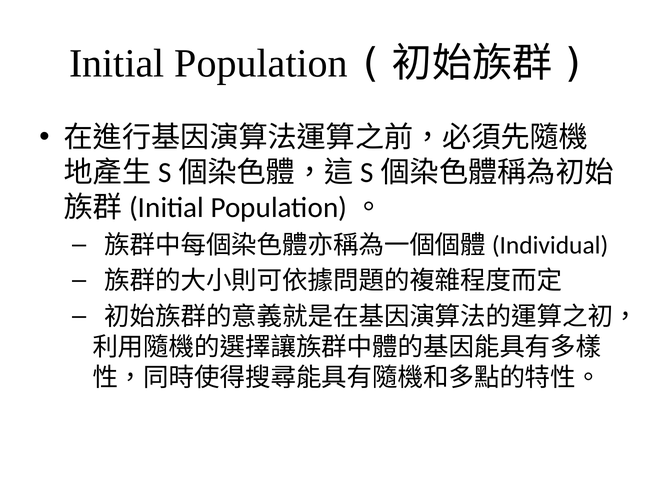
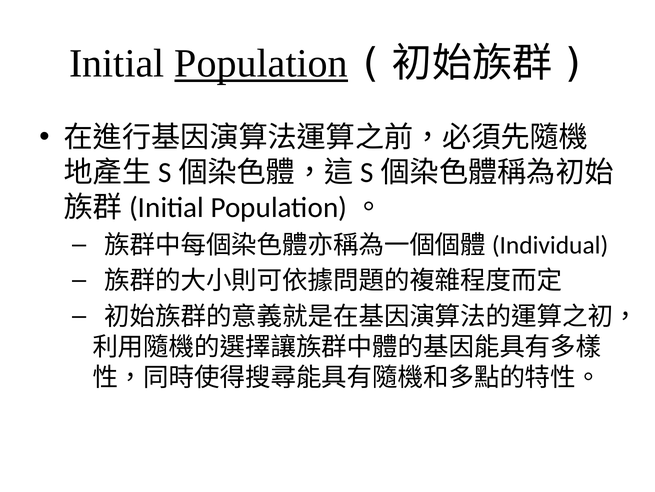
Population underline: none -> present
